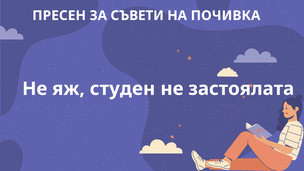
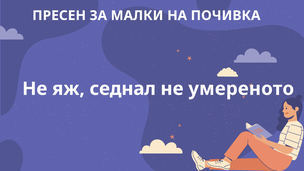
СЪВЕТИ: СЪВЕТИ -> МАЛКИ
студен: студен -> седнал
застоялата: застоялата -> умереното
